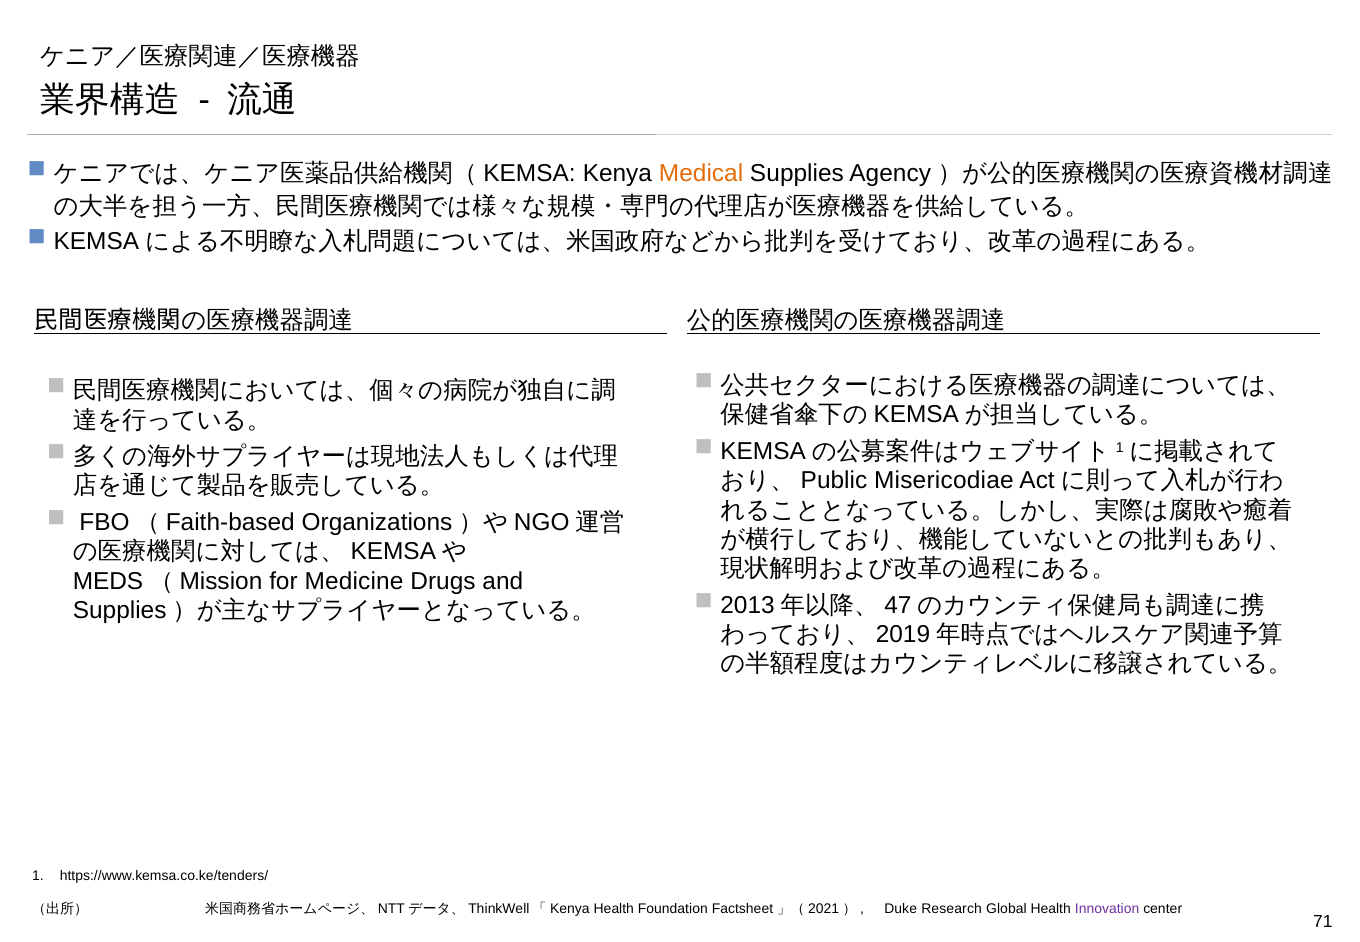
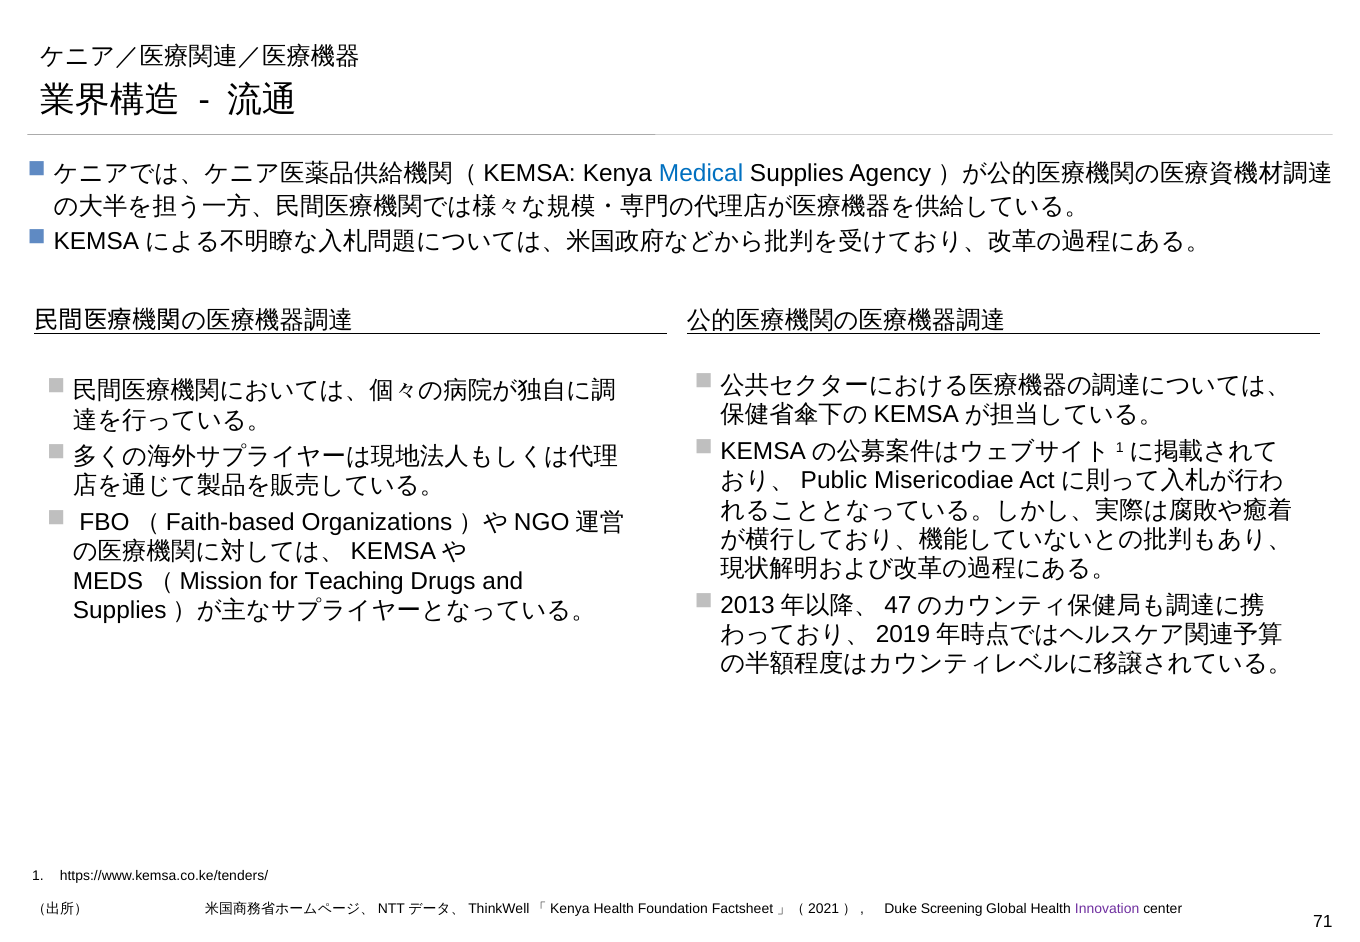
Medical colour: orange -> blue
Medicine: Medicine -> Teaching
Research: Research -> Screening
